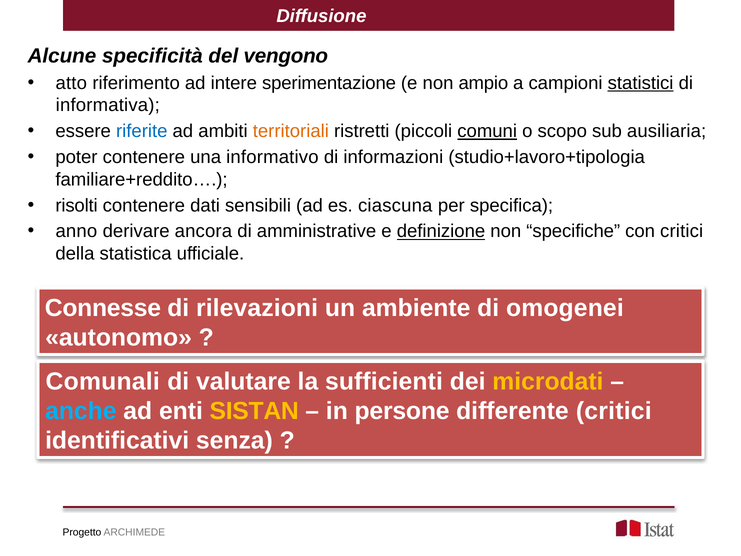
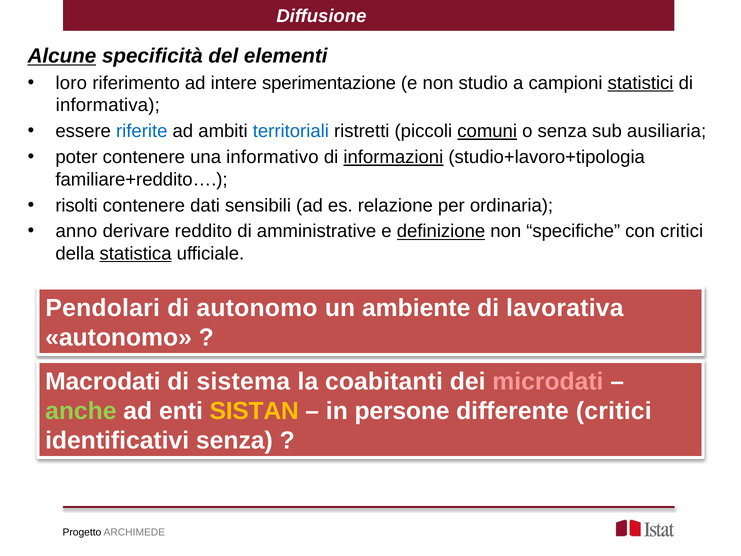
Alcune underline: none -> present
vengono: vengono -> elementi
atto: atto -> loro
ampio: ampio -> studio
territoriali colour: orange -> blue
o scopo: scopo -> senza
informazioni underline: none -> present
ciascuna: ciascuna -> relazione
specifica: specifica -> ordinaria
ancora: ancora -> reddito
statistica underline: none -> present
Connesse: Connesse -> Pendolari
di rilevazioni: rilevazioni -> autonomo
omogenei: omogenei -> lavorativa
Comunali: Comunali -> Macrodati
valutare: valutare -> sistema
sufficienti: sufficienti -> coabitanti
microdati colour: yellow -> pink
anche colour: light blue -> light green
